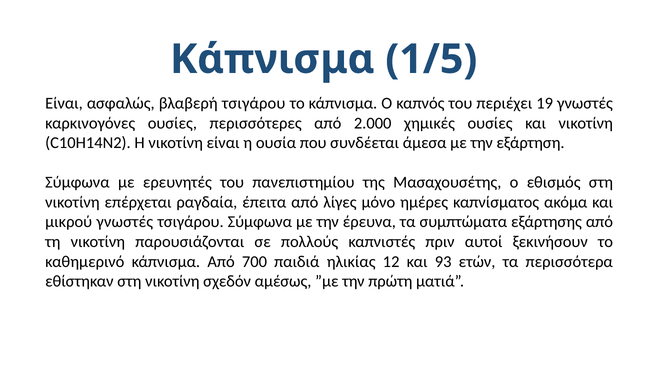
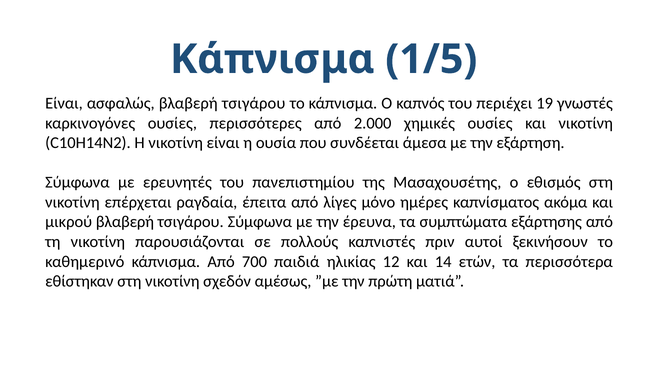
μικρού γνωστές: γνωστές -> βλαβερή
93: 93 -> 14
